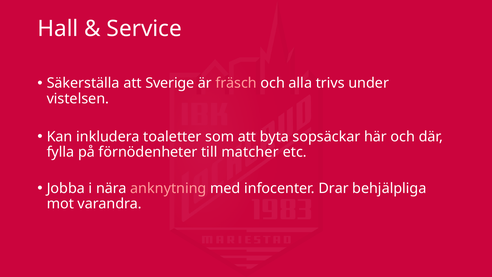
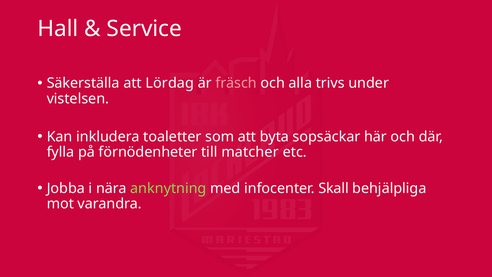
Sverige: Sverige -> Lördag
anknytning colour: pink -> light green
Drar: Drar -> Skall
